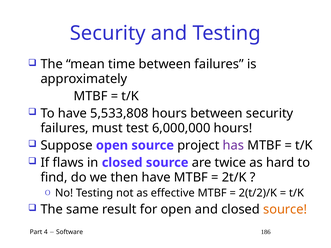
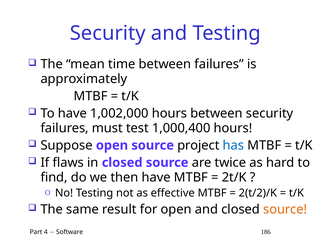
5,533,808: 5,533,808 -> 1,002,000
6,000,000: 6,000,000 -> 1,000,400
has colour: purple -> blue
